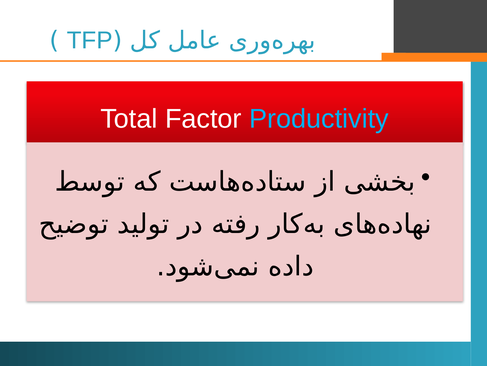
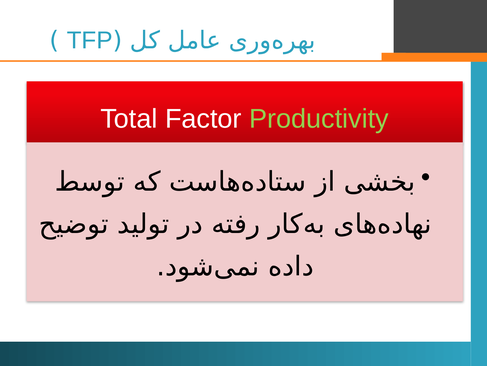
Productivity colour: light blue -> light green
